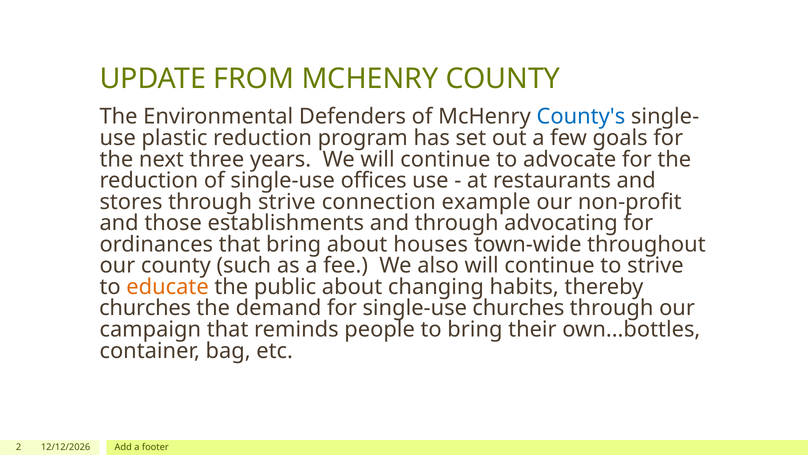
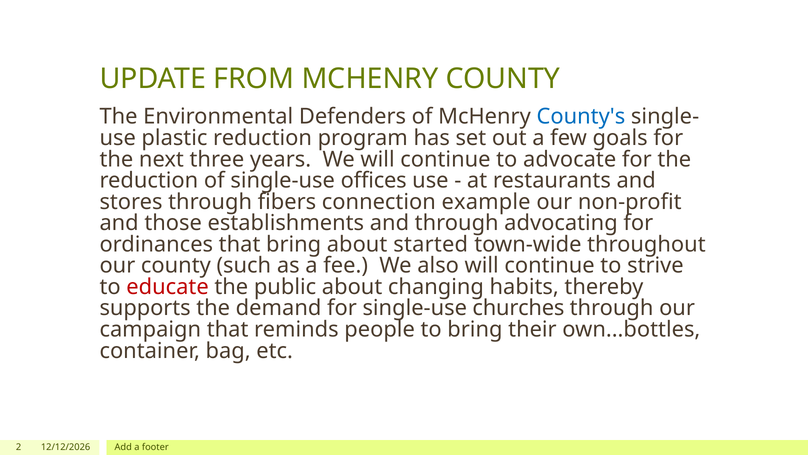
through strive: strive -> fibers
houses: houses -> started
educate colour: orange -> red
churches at (145, 308): churches -> supports
